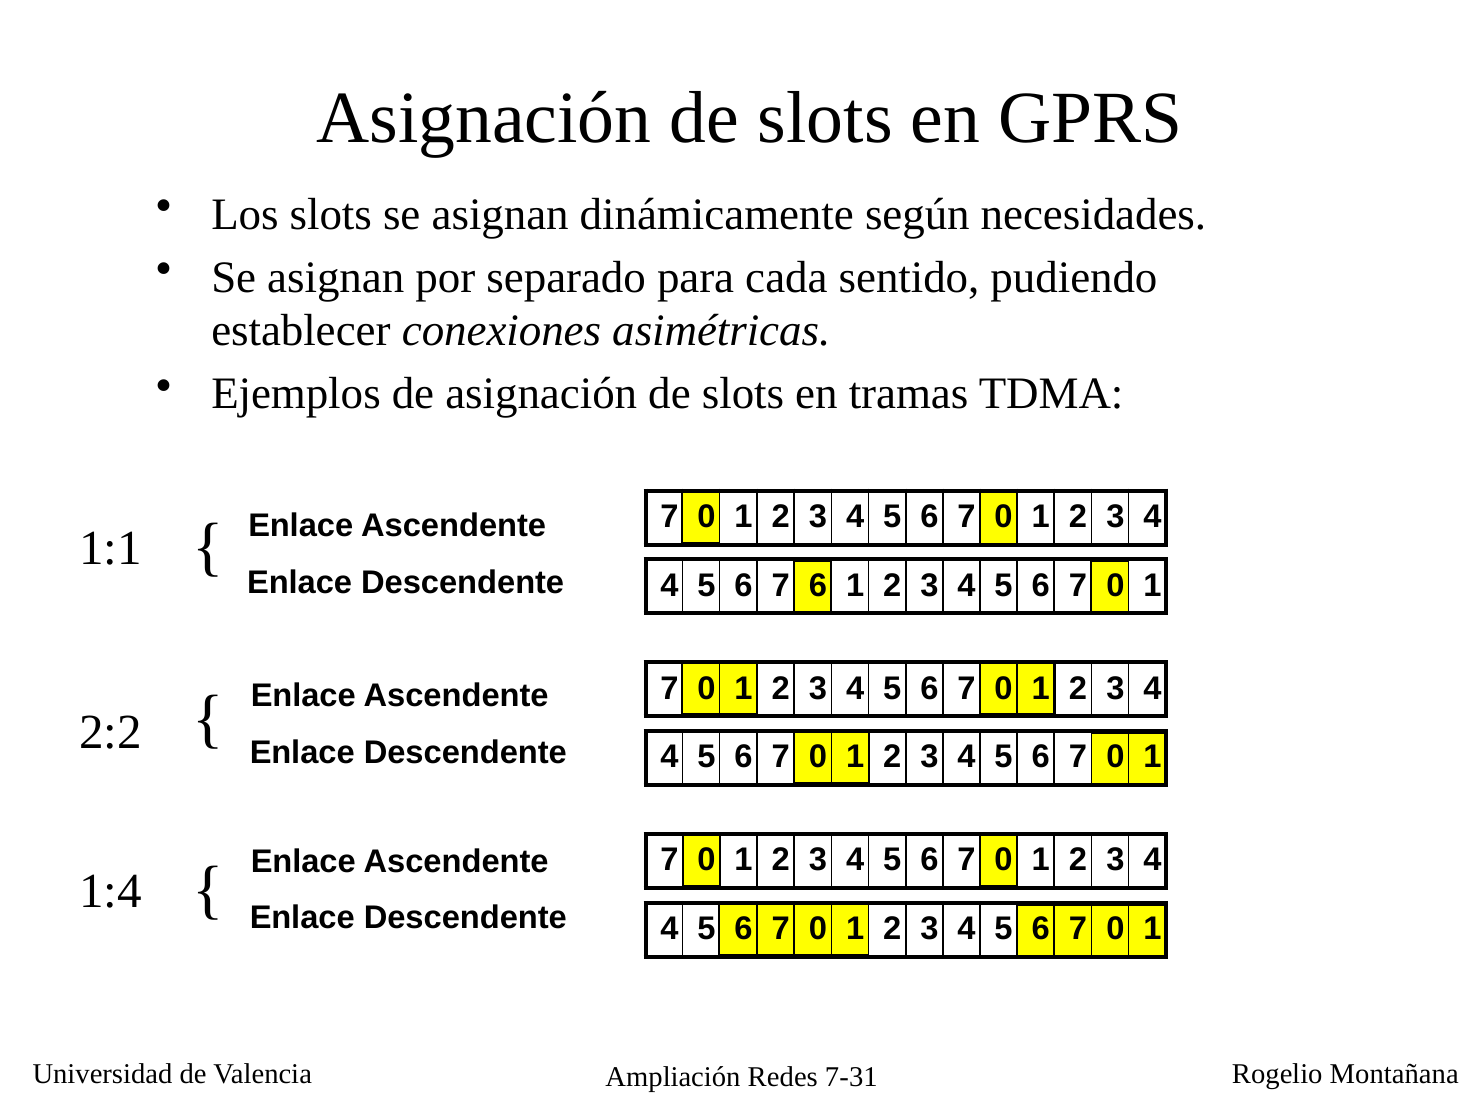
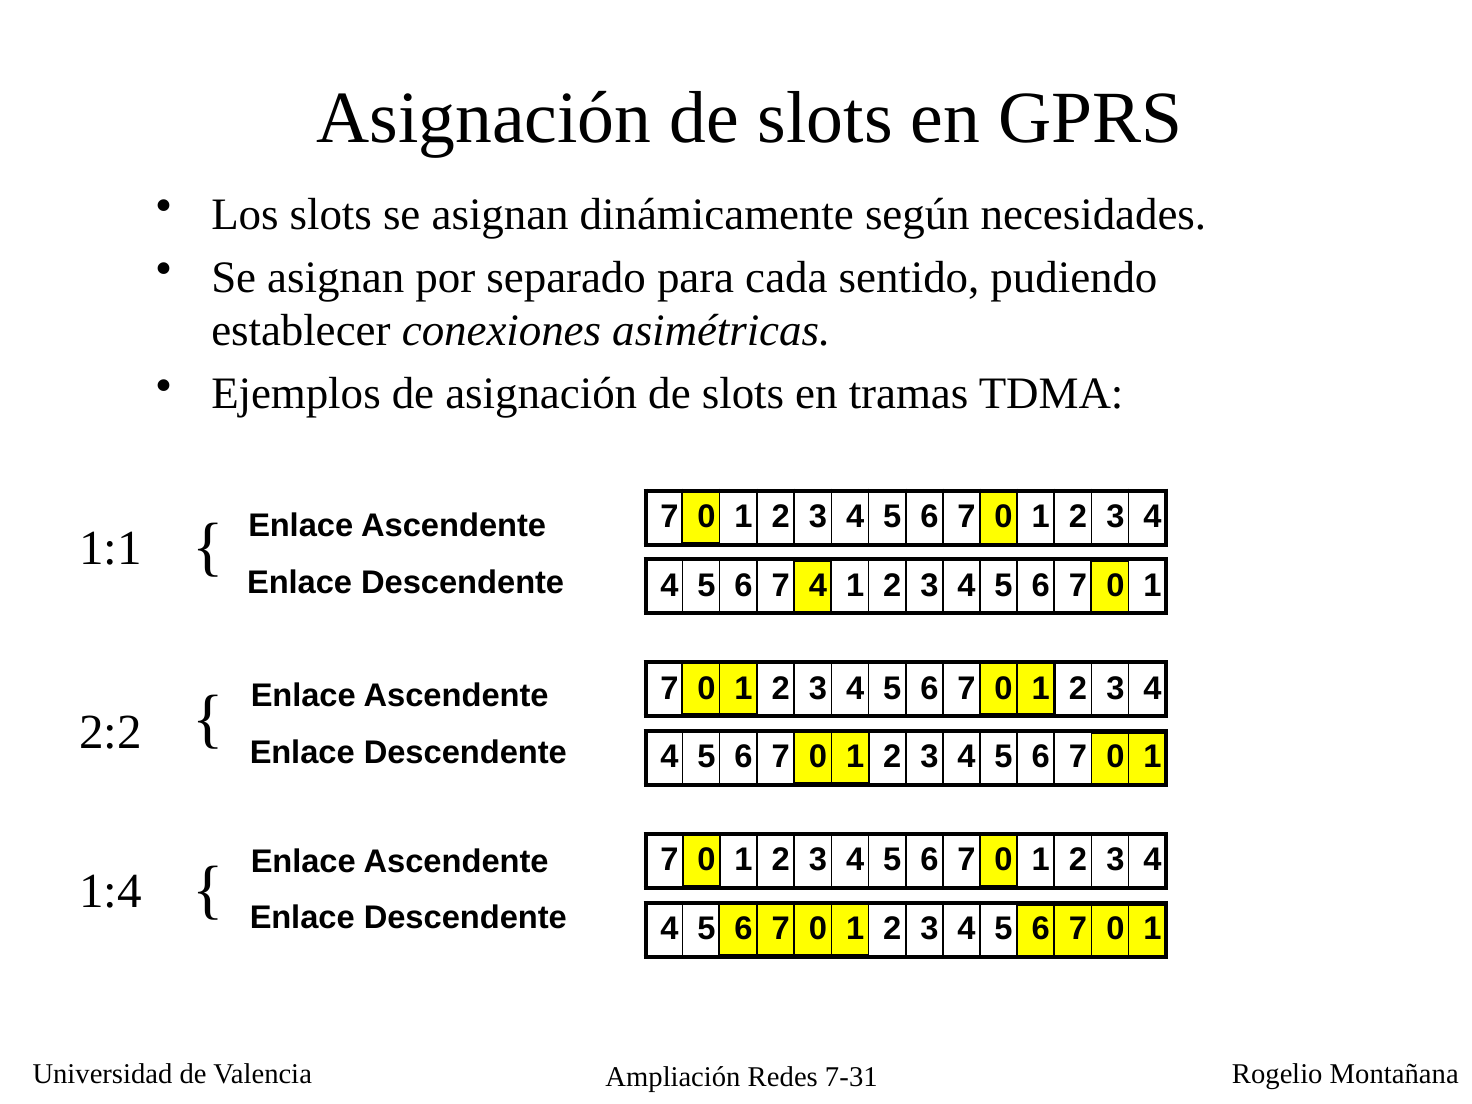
7 6: 6 -> 4
